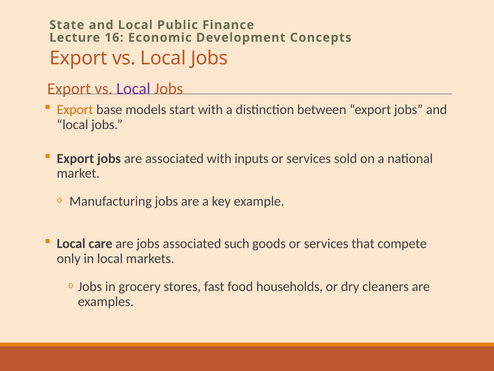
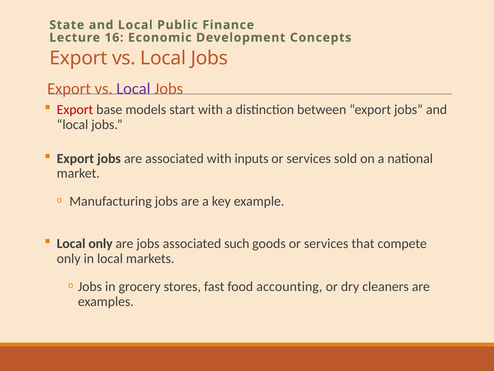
Export at (75, 110) colour: orange -> red
Local care: care -> only
households: households -> accounting
